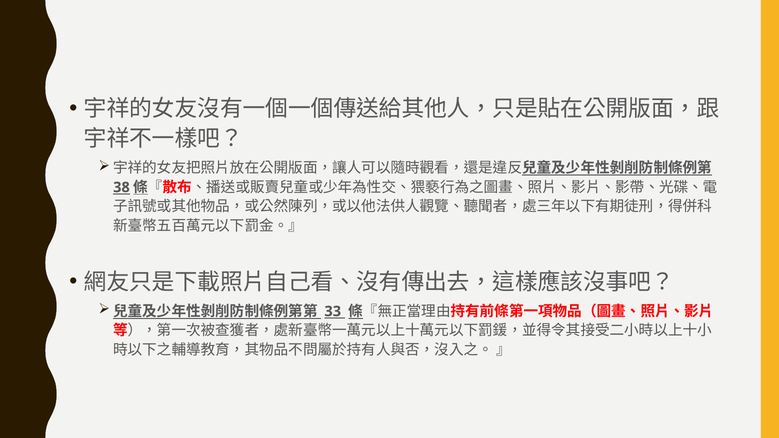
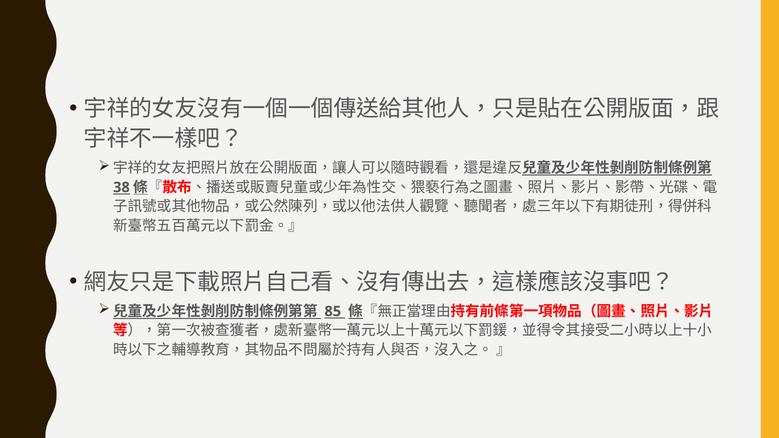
33: 33 -> 85
